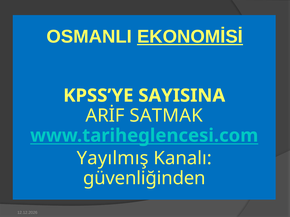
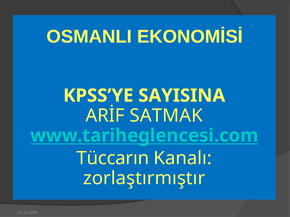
EKONOMİSİ underline: present -> none
Yayılmış: Yayılmış -> Tüccarın
güvenliğinden: güvenliğinden -> zorlaştırmıştır
